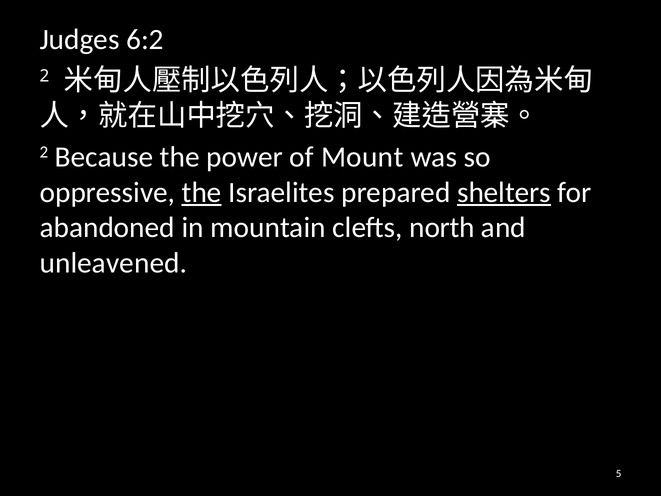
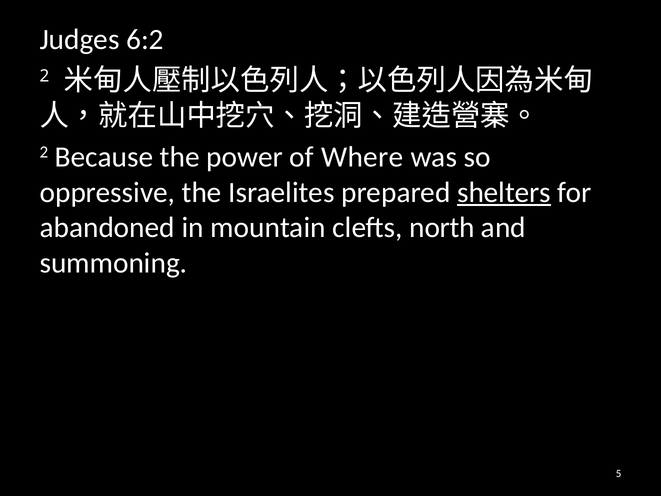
Mount: Mount -> Where
the at (202, 192) underline: present -> none
unleavened: unleavened -> summoning
